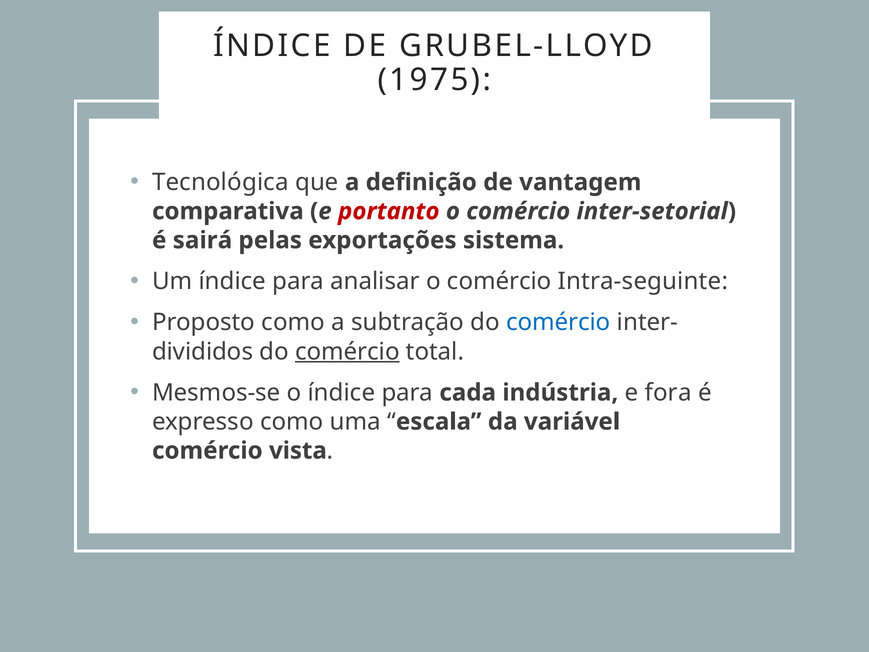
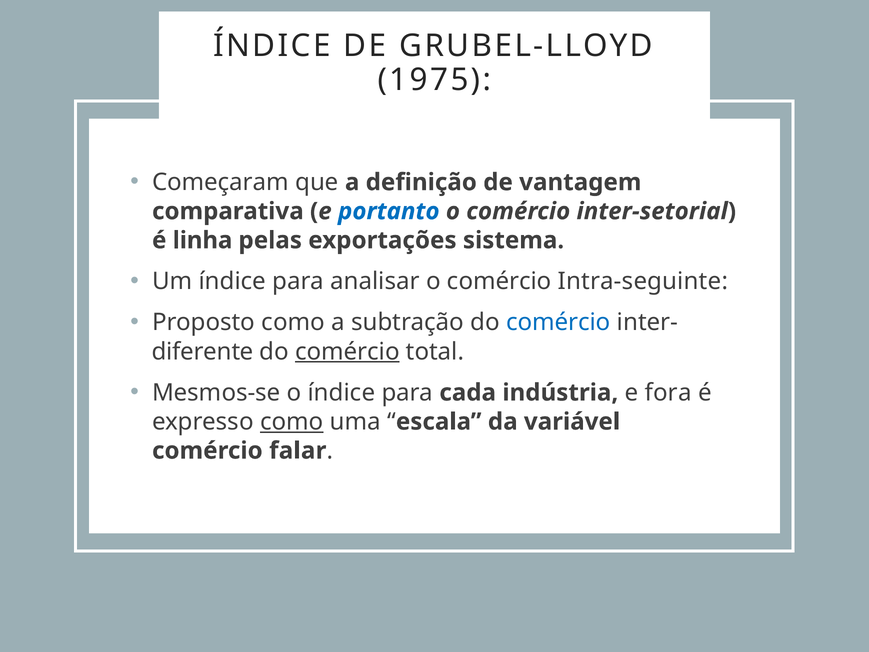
Tecnológica: Tecnológica -> Começaram
portanto colour: red -> blue
sairá: sairá -> linha
divididos: divididos -> diferente
como at (292, 421) underline: none -> present
vista: vista -> falar
